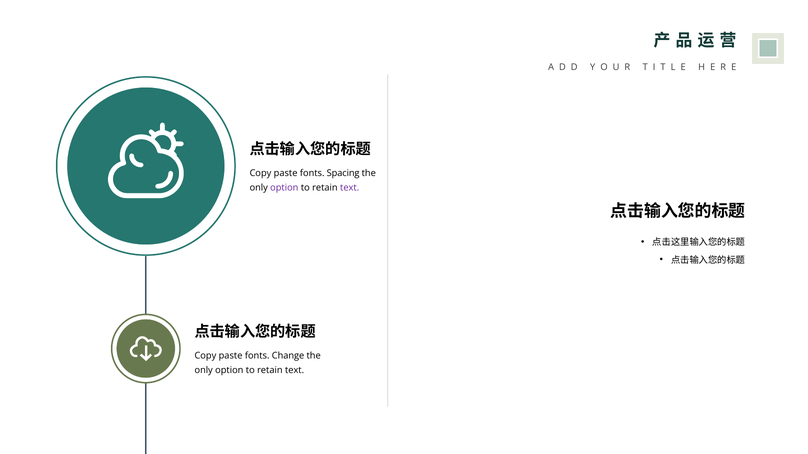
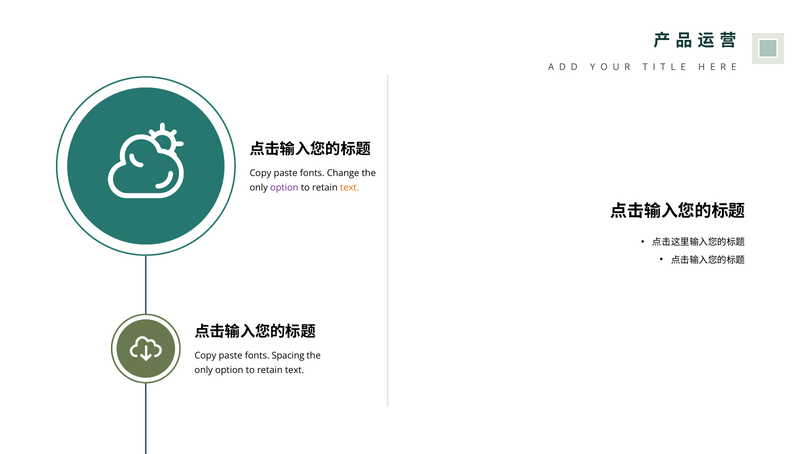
Spacing: Spacing -> Change
text at (350, 188) colour: purple -> orange
Change: Change -> Spacing
